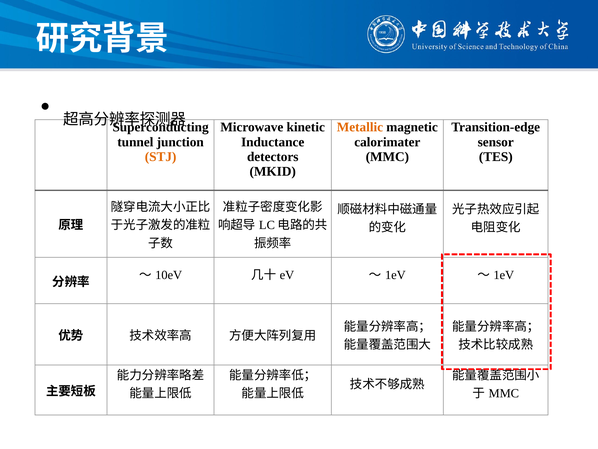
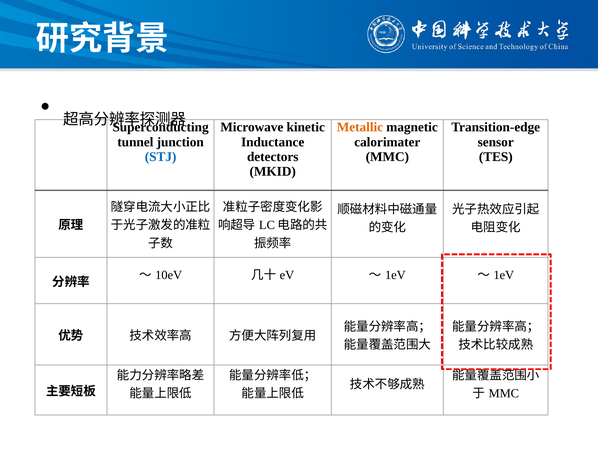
STJ colour: orange -> blue
